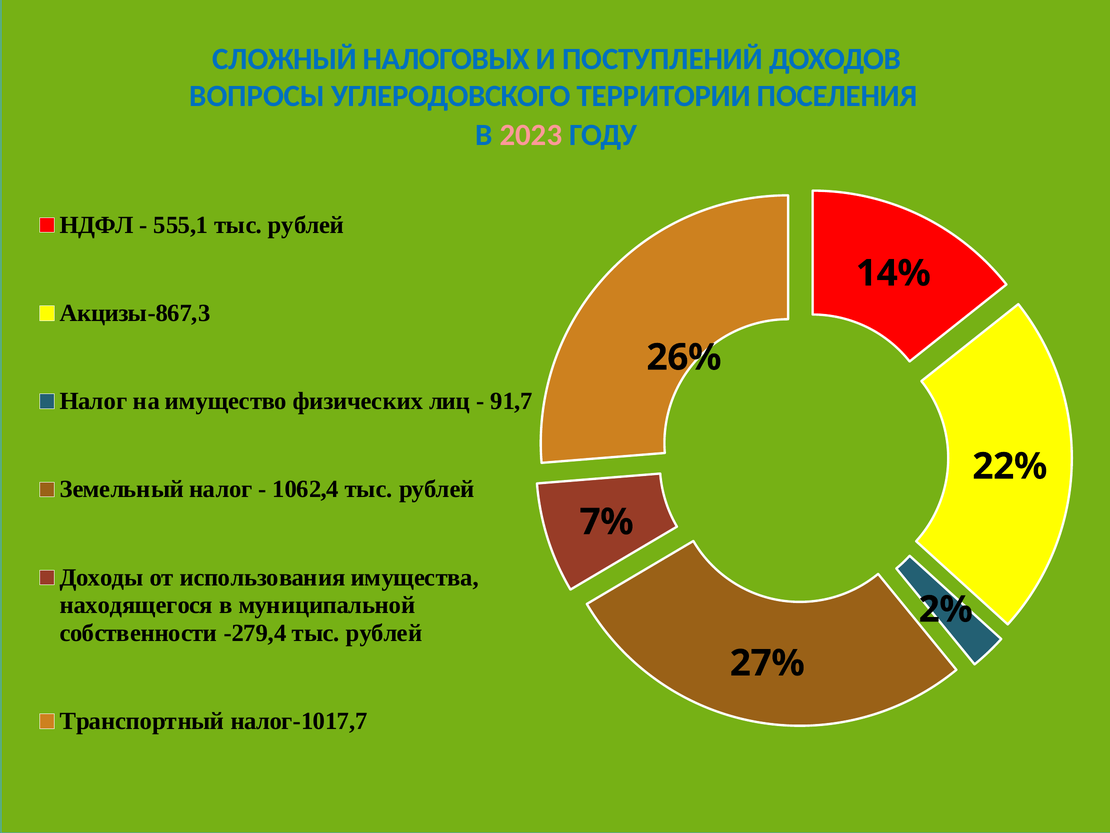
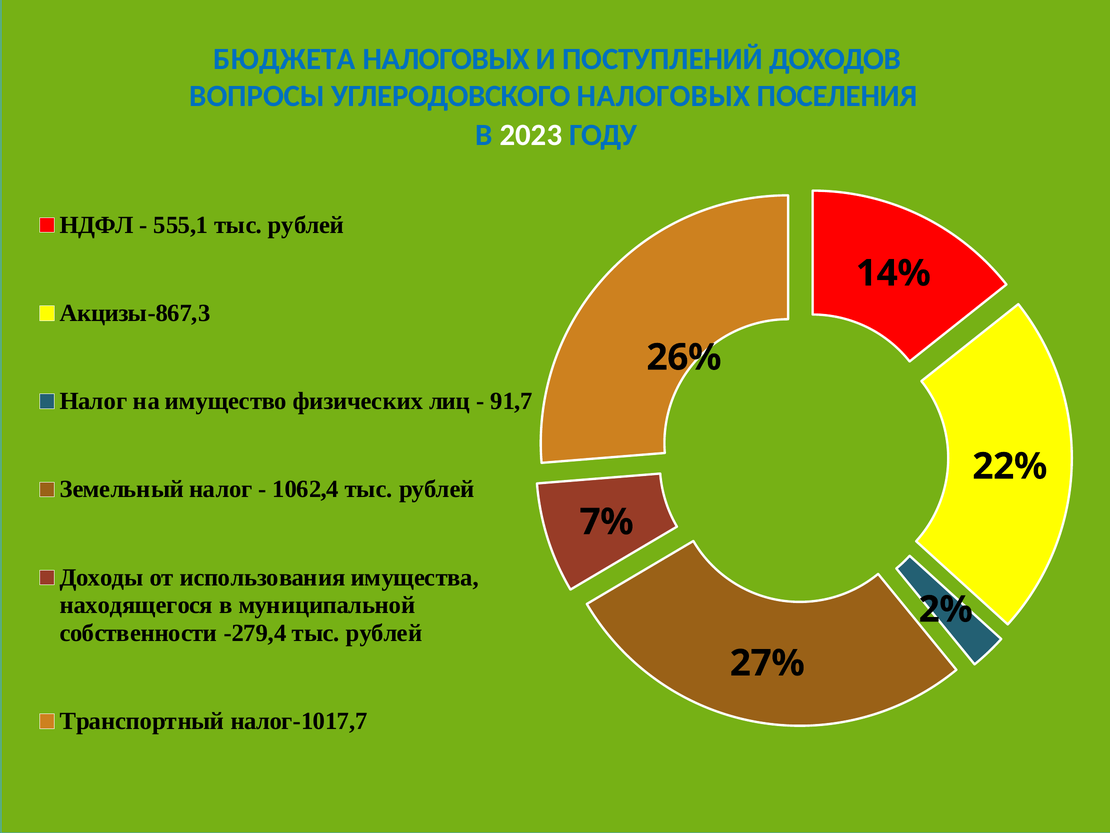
СЛОЖНЫЙ: СЛОЖНЫЙ -> БЮДЖЕТА
УГЛЕРОДОВСКОГО ТЕРРИТОРИИ: ТЕРРИТОРИИ -> НАЛОГОВЫХ
2023 colour: pink -> white
